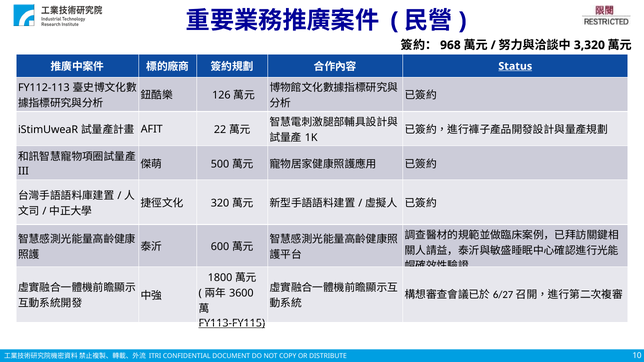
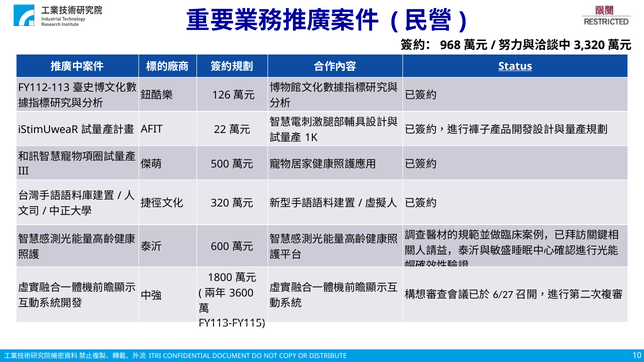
FY113-FY115 underline: present -> none
